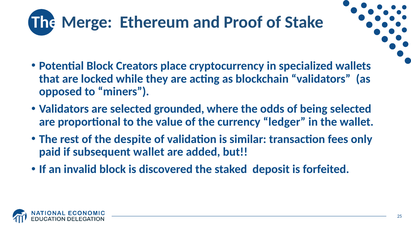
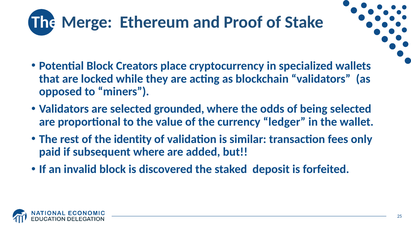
despite: despite -> identity
subsequent wallet: wallet -> where
